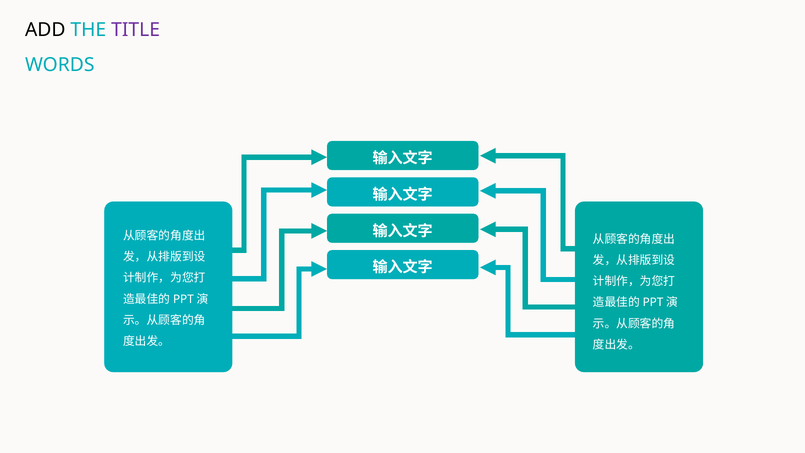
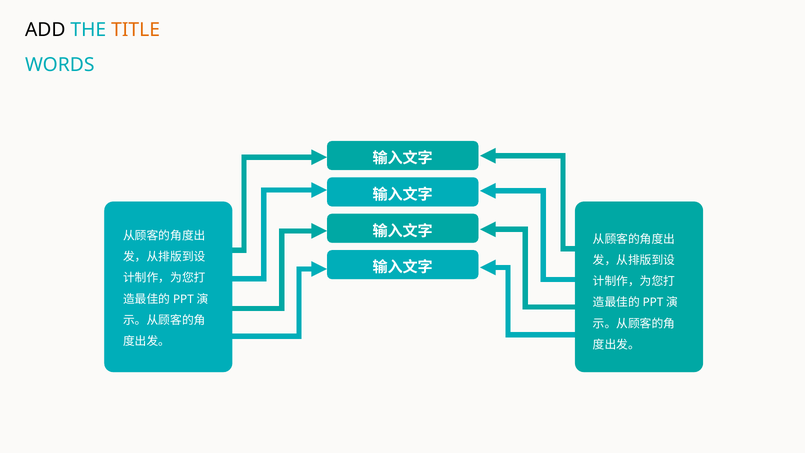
TITLE colour: purple -> orange
